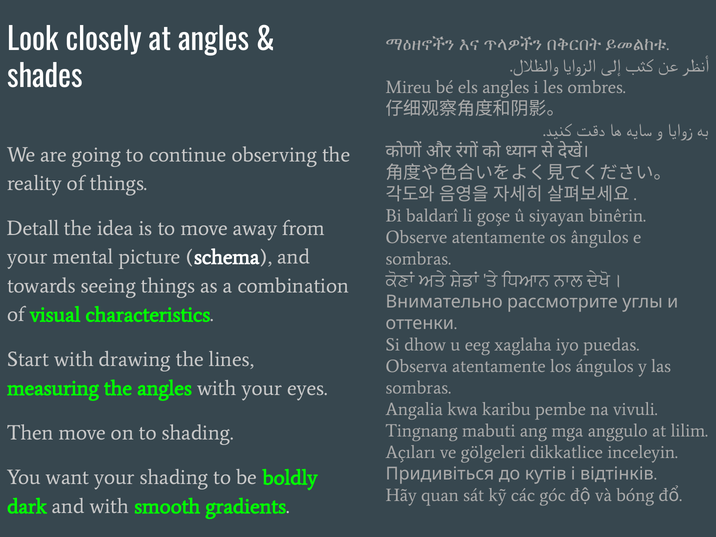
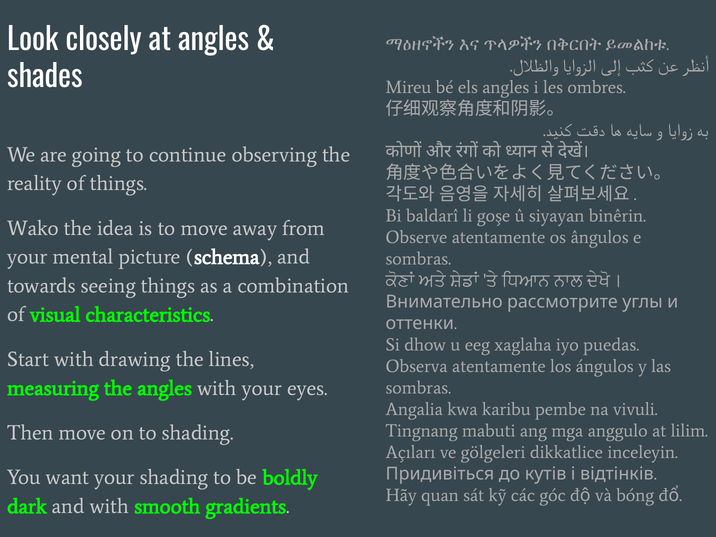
Detall: Detall -> Wako
